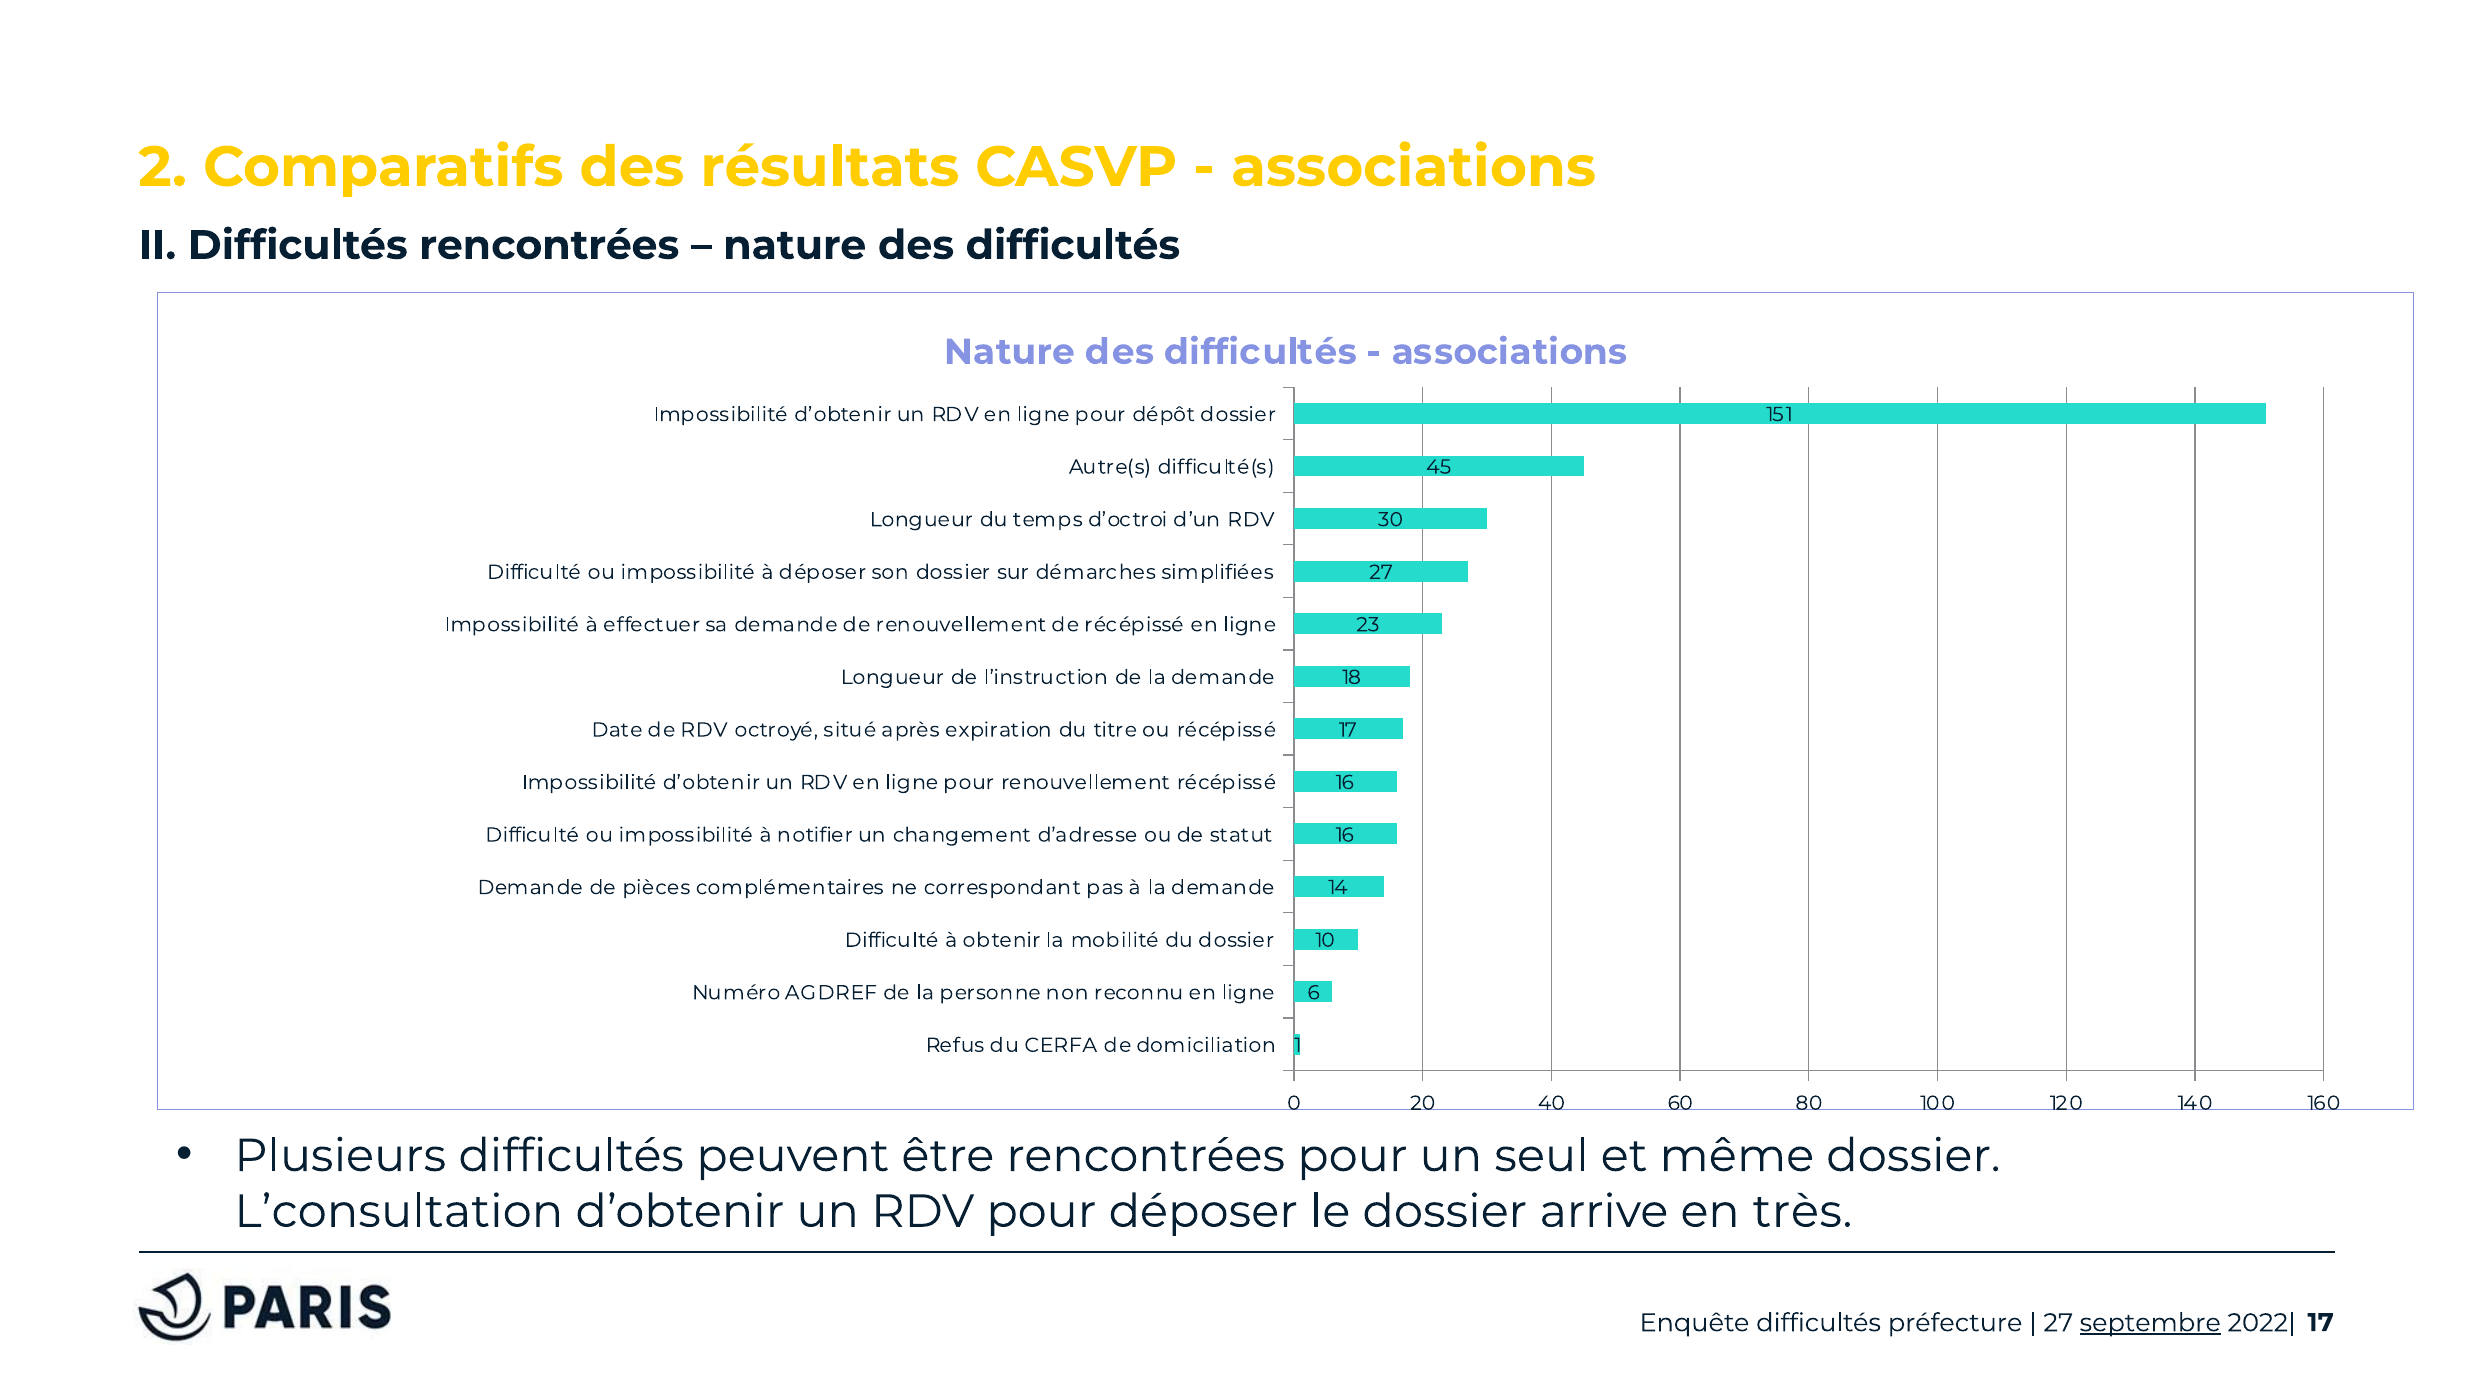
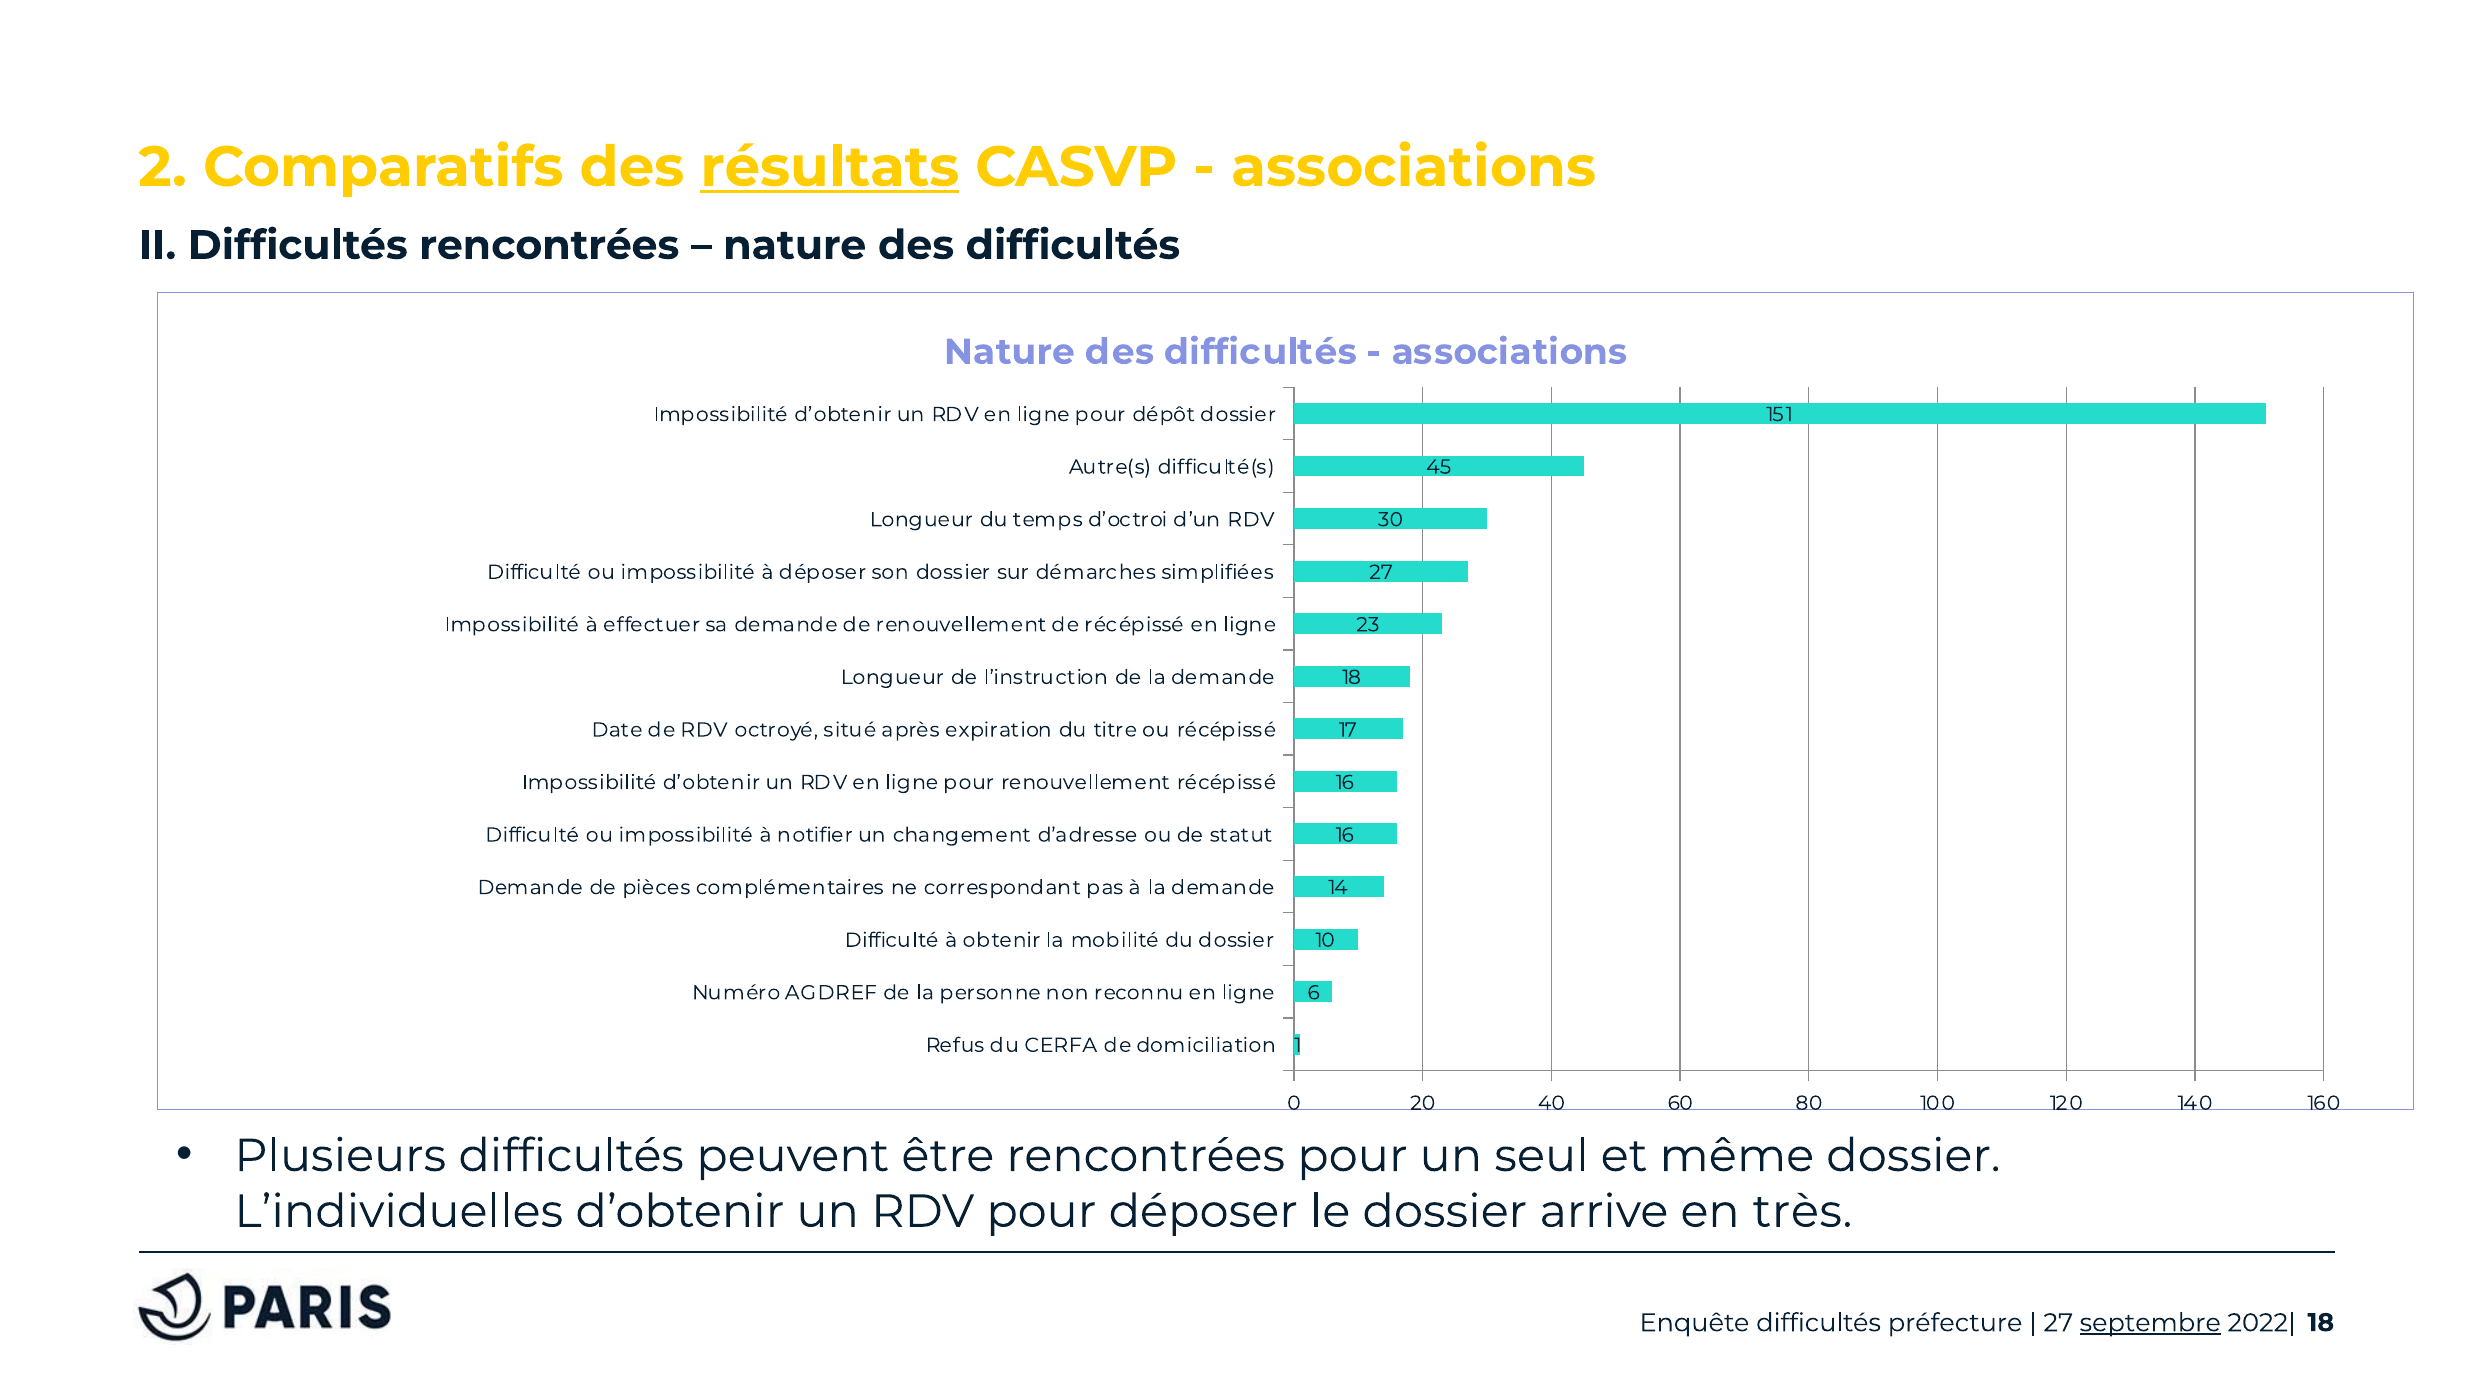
résultats underline: none -> present
L’consultation: L’consultation -> L’individuelles
17 at (2321, 1322): 17 -> 18
